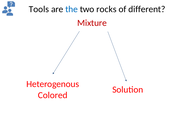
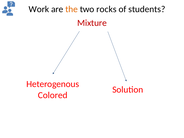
Tools: Tools -> Work
the colour: blue -> orange
different: different -> students
